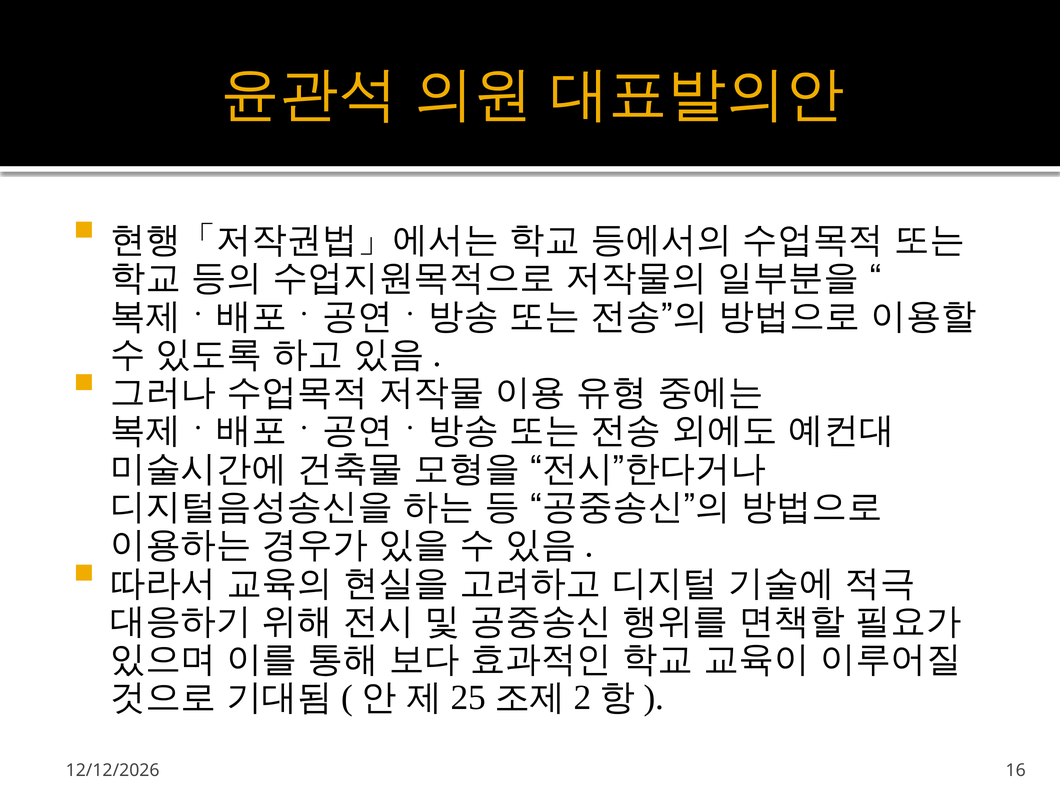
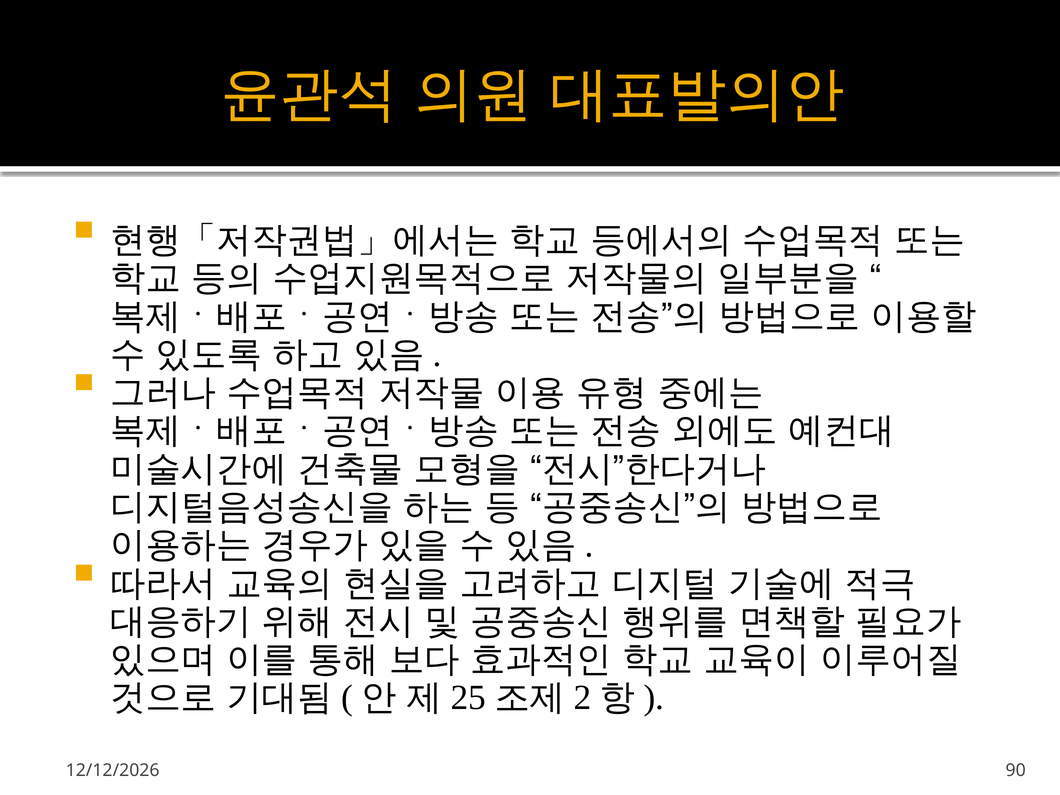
16: 16 -> 90
